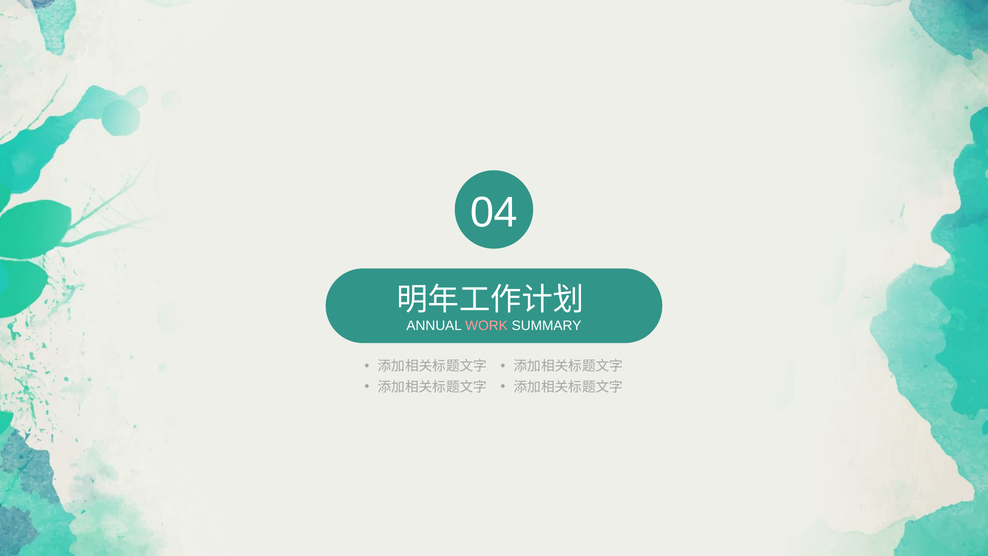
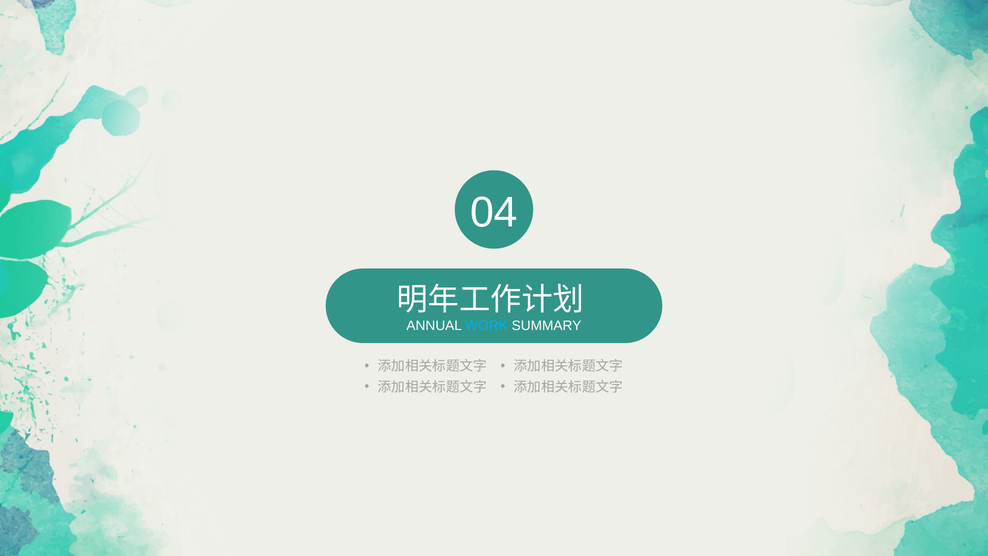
WORK colour: pink -> light blue
